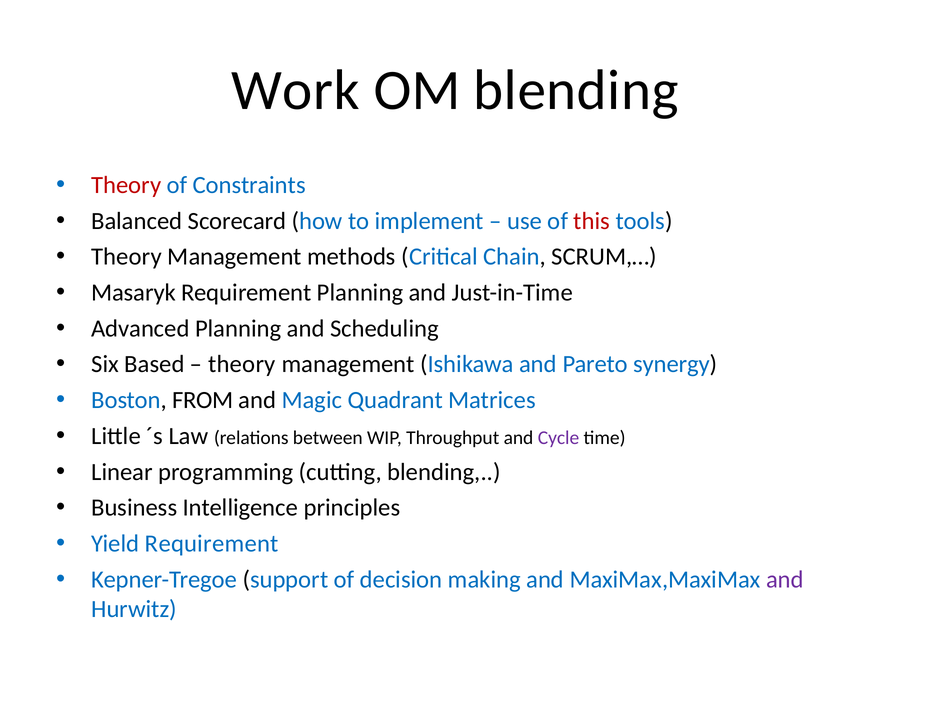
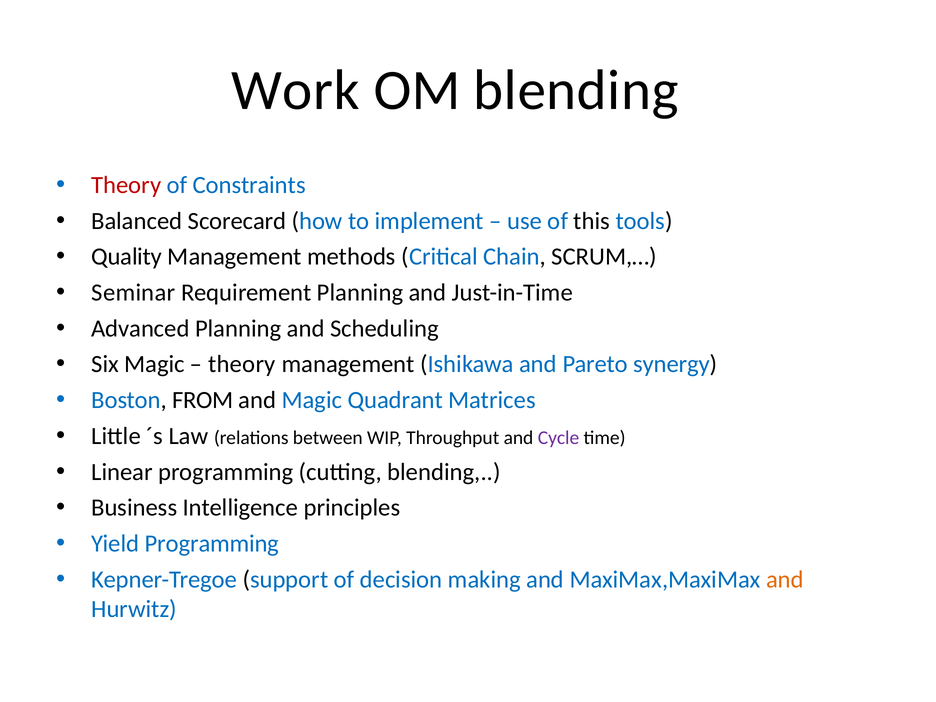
this colour: red -> black
Theory at (127, 257): Theory -> Quality
Masaryk: Masaryk -> Seminar
Six Based: Based -> Magic
Yield Requirement: Requirement -> Programming
and at (785, 579) colour: purple -> orange
